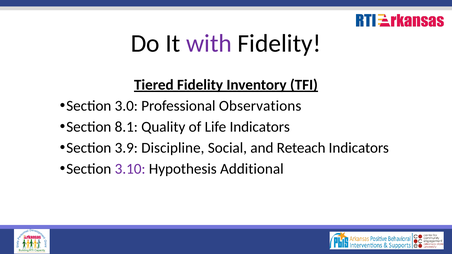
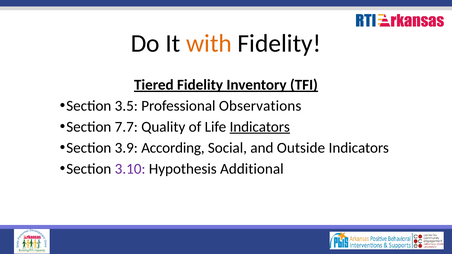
with colour: purple -> orange
3.0: 3.0 -> 3.5
8.1: 8.1 -> 7.7
Indicators at (260, 127) underline: none -> present
Discipline: Discipline -> According
Reteach: Reteach -> Outside
